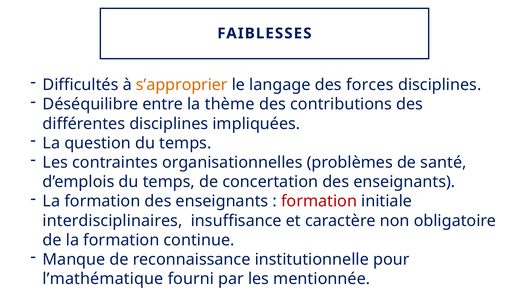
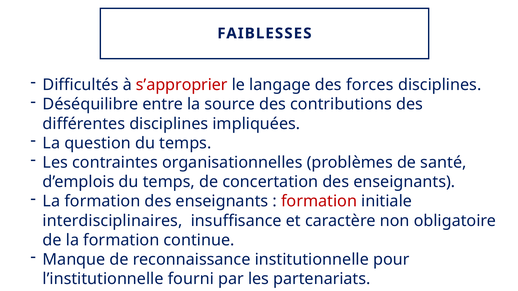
s’approprier colour: orange -> red
thème: thème -> source
l’mathématique: l’mathématique -> l’institutionnelle
mentionnée: mentionnée -> partenariats
